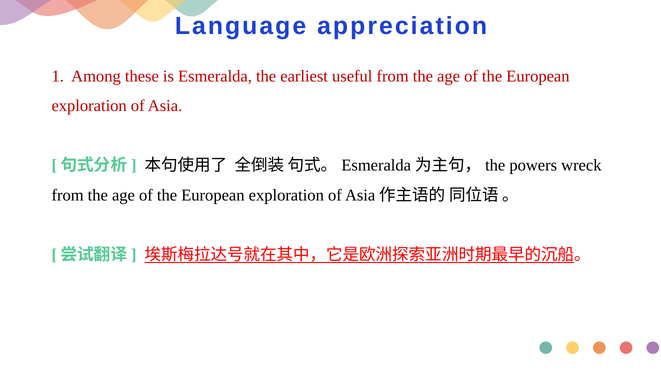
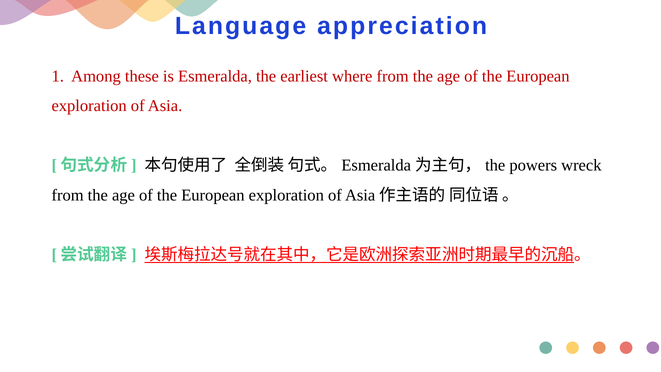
useful: useful -> where
